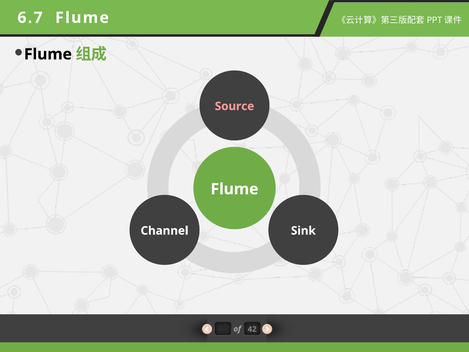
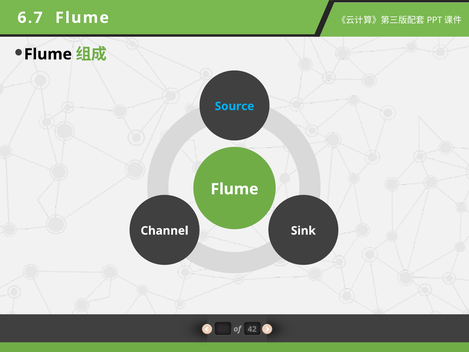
Source colour: pink -> light blue
